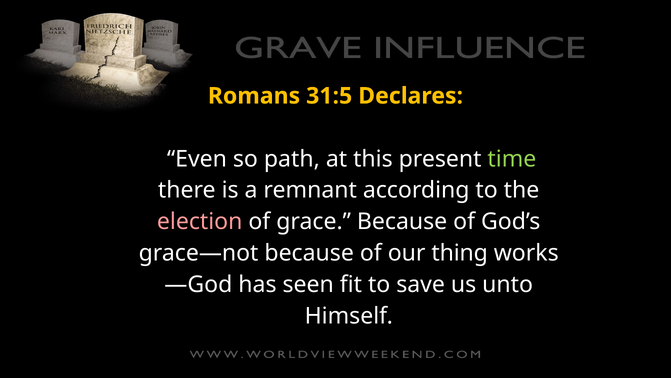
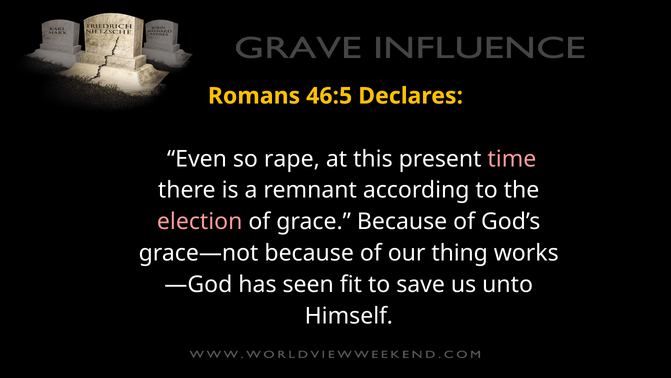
31:5: 31:5 -> 46:5
path: path -> rape
time colour: light green -> pink
